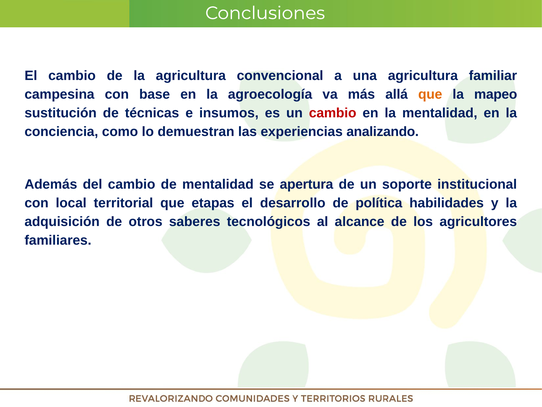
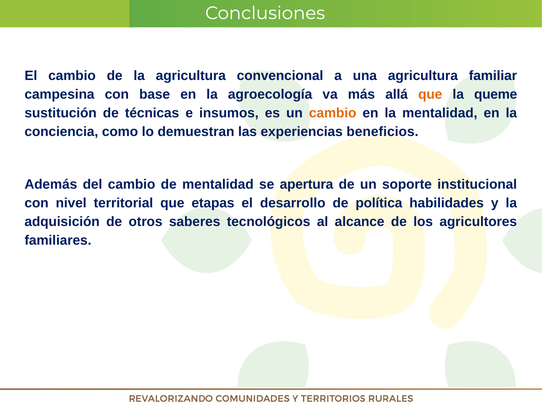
mapeo: mapeo -> queme
cambio at (333, 113) colour: red -> orange
analizando: analizando -> beneficios
local: local -> nivel
